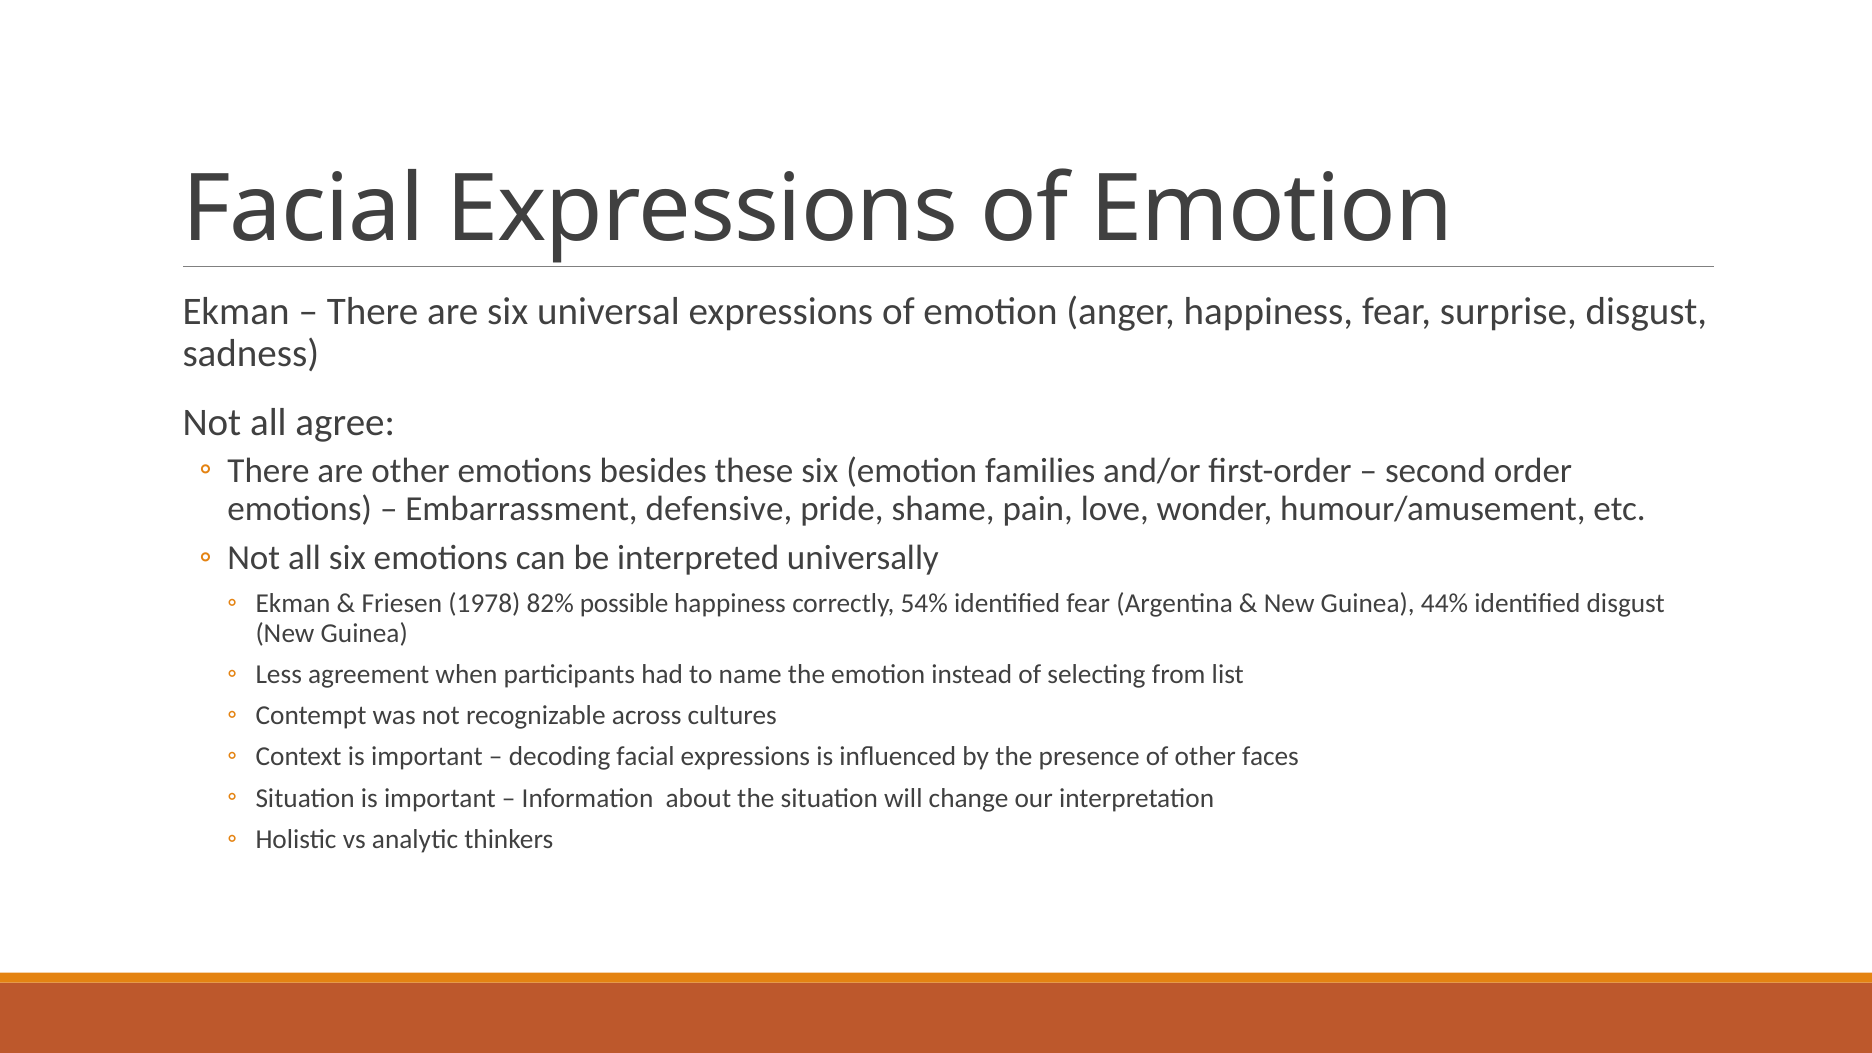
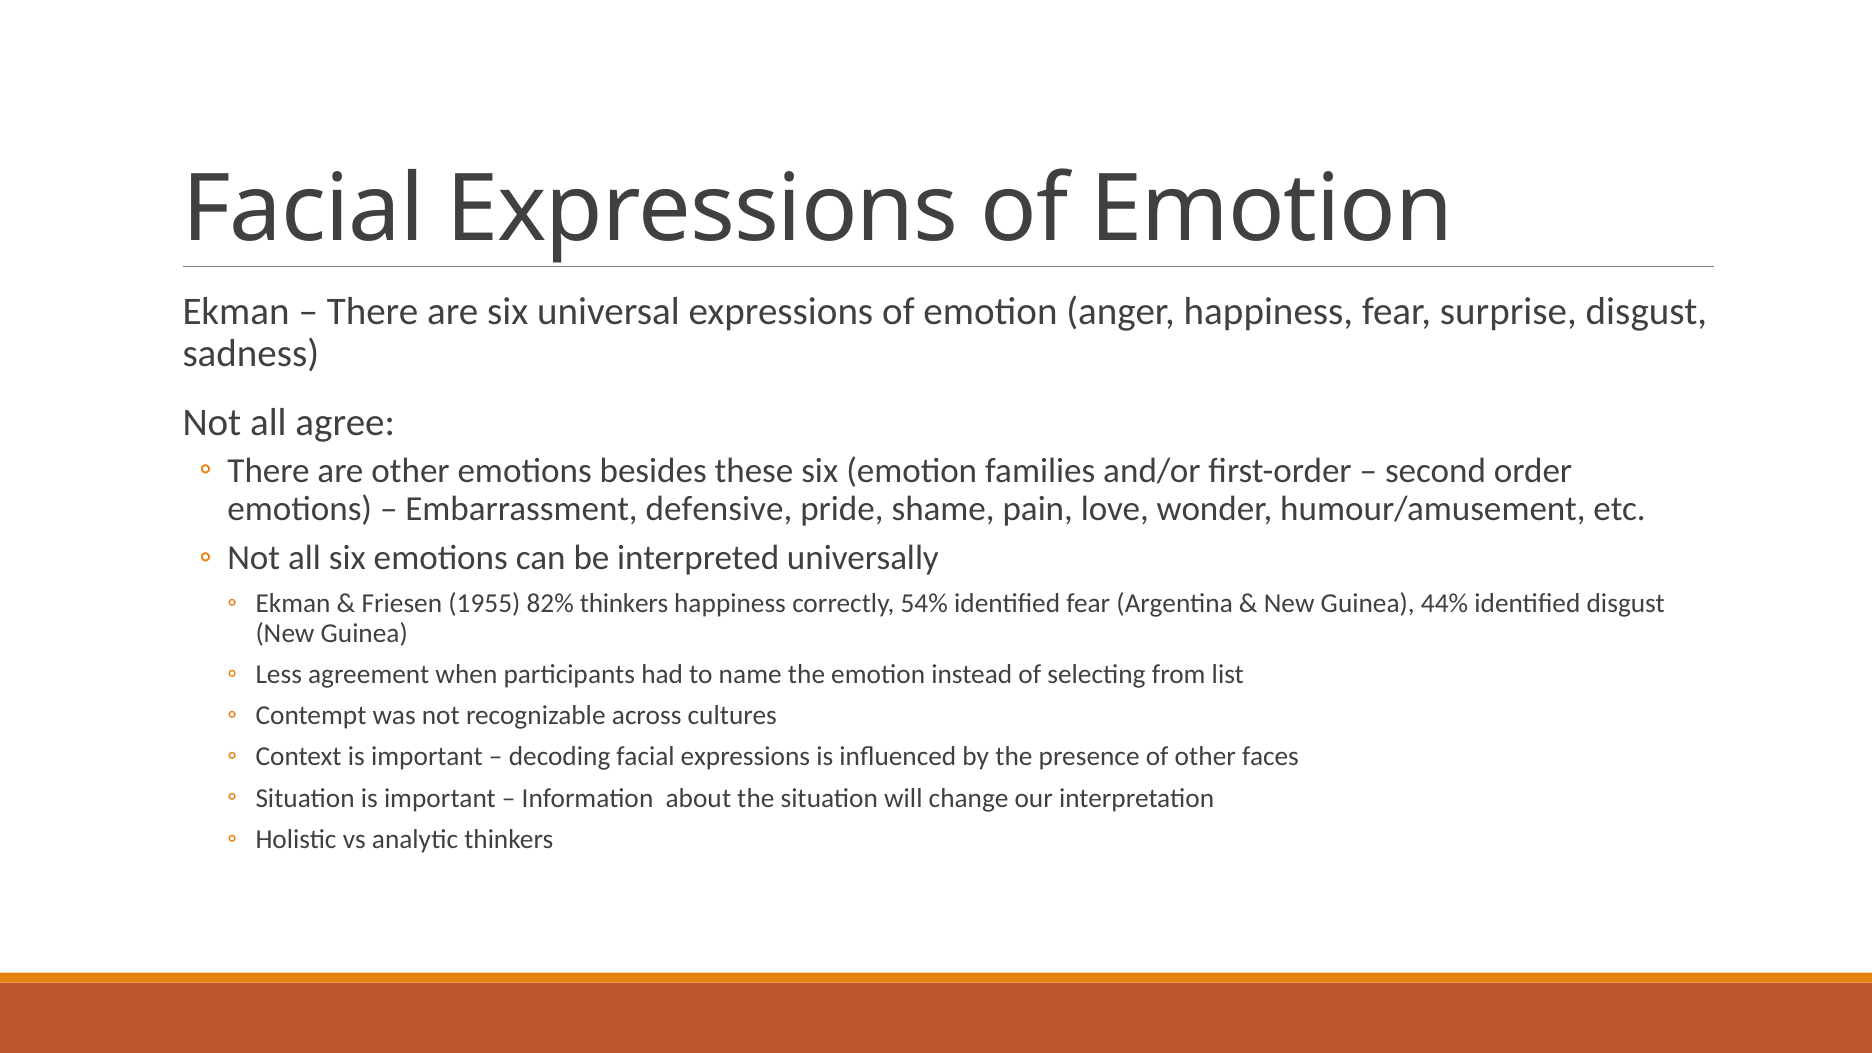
1978: 1978 -> 1955
82% possible: possible -> thinkers
